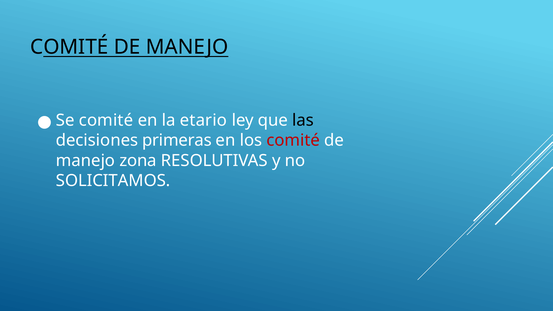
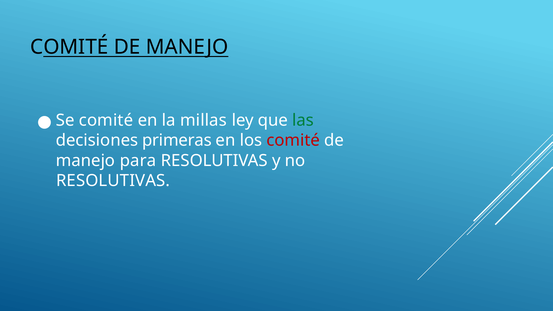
etario: etario -> millas
las colour: black -> green
zona: zona -> para
SOLICITAMOS at (113, 181): SOLICITAMOS -> RESOLUTIVAS
